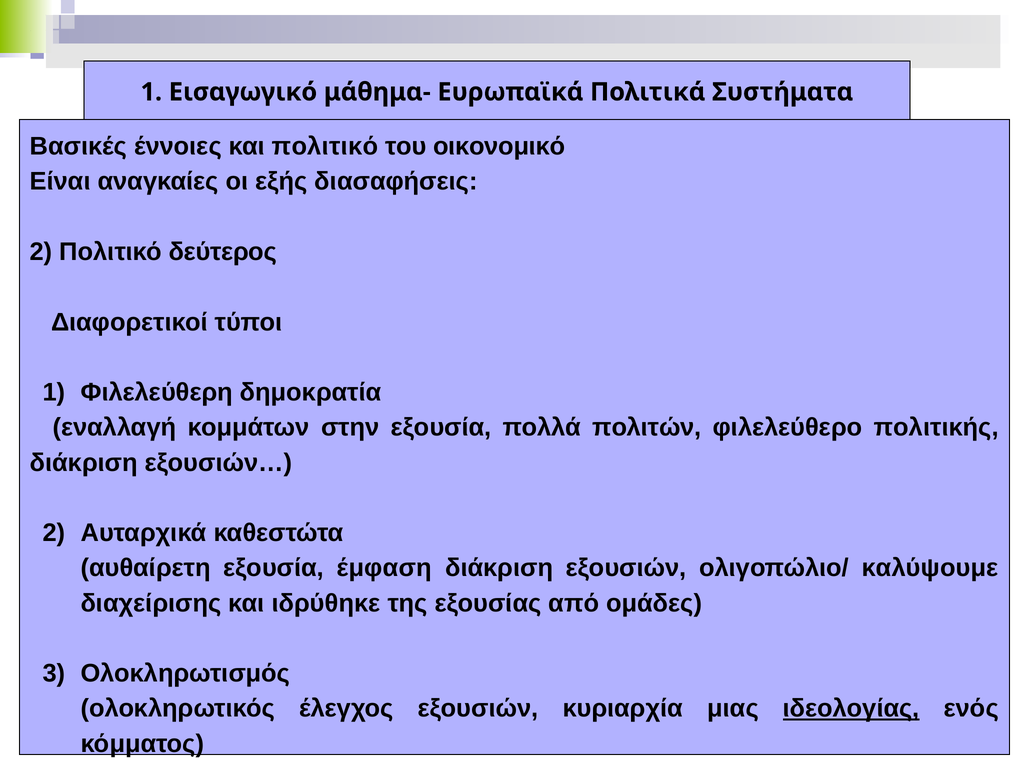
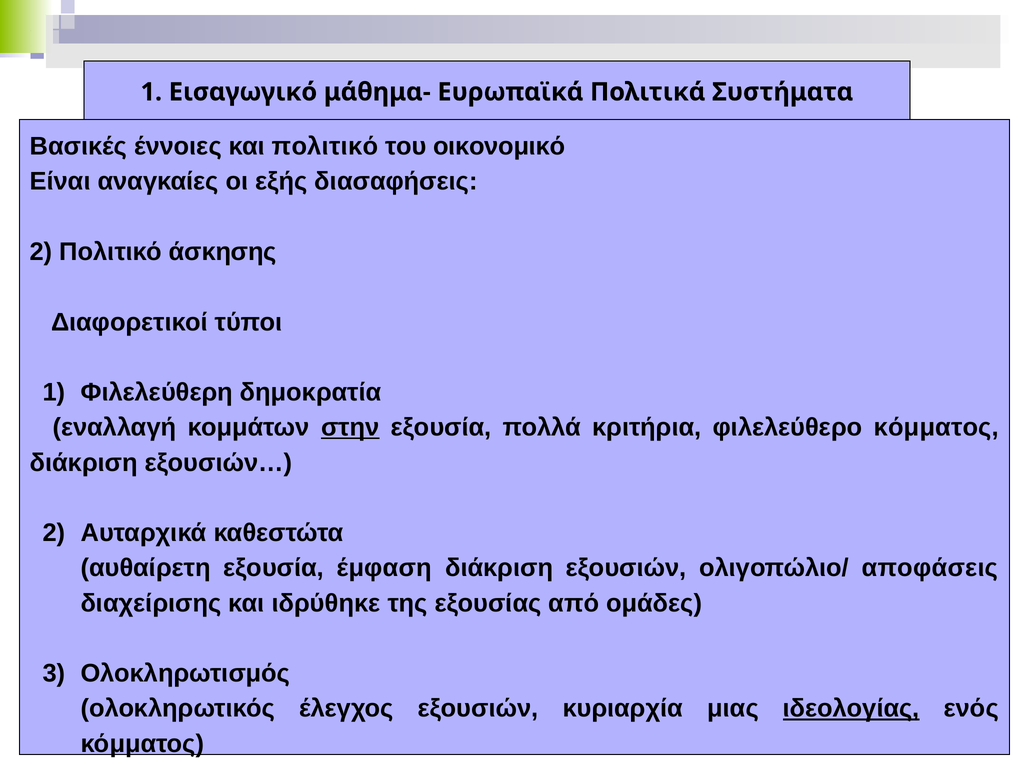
δεύτερος: δεύτερος -> άσκησης
στην underline: none -> present
πολιτών: πολιτών -> κριτήρια
φιλελεύθερο πολιτικής: πολιτικής -> κόμματος
καλύψουμε: καλύψουμε -> αποφάσεις
